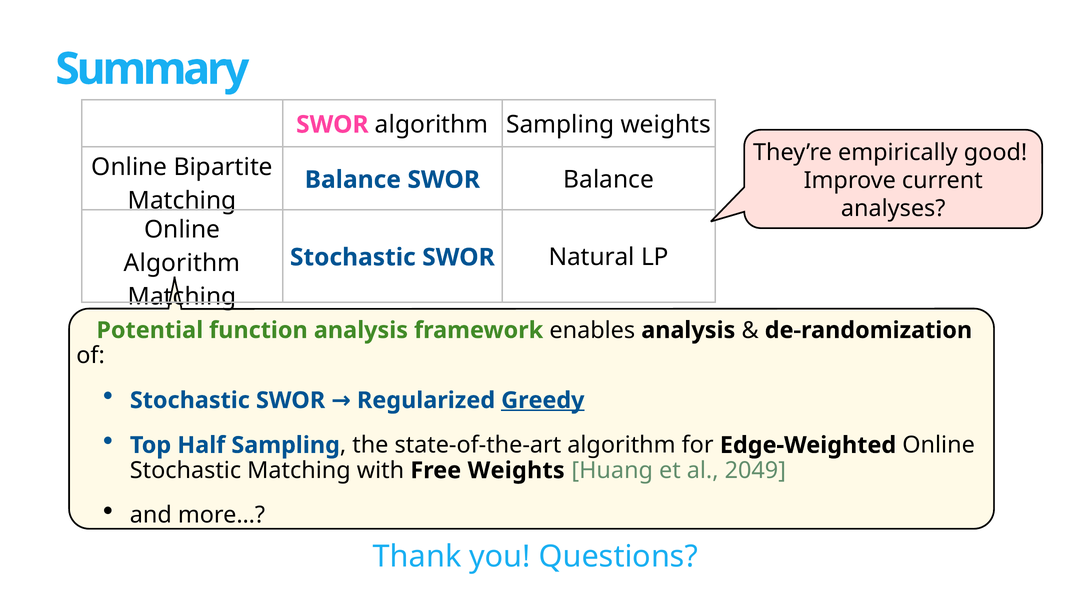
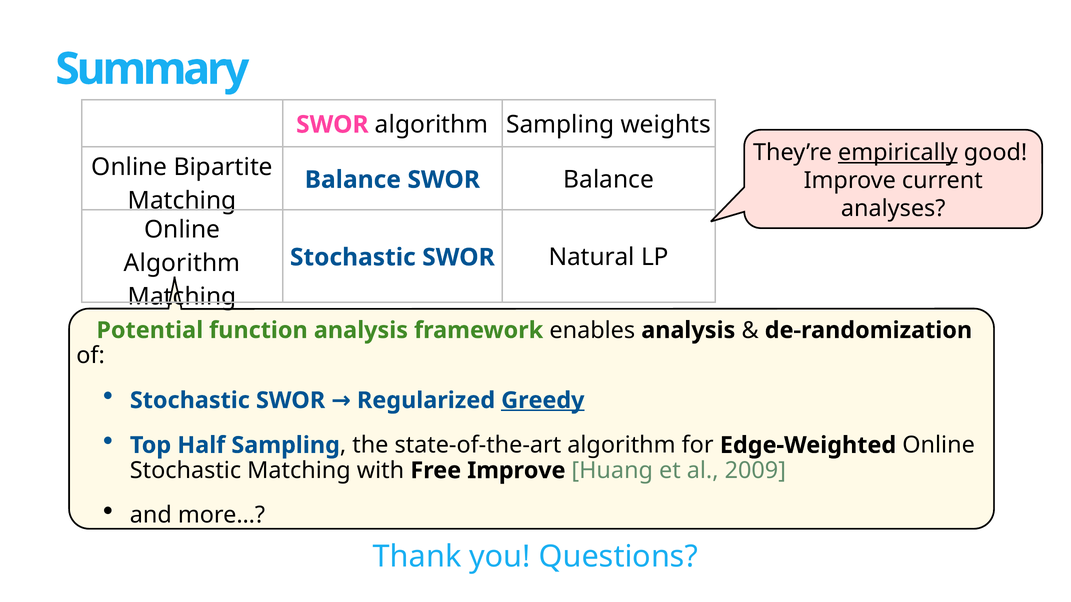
empirically underline: none -> present
Free Weights: Weights -> Improve
2049: 2049 -> 2009
